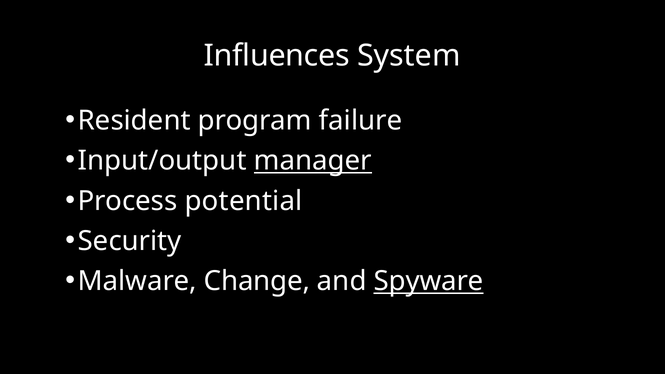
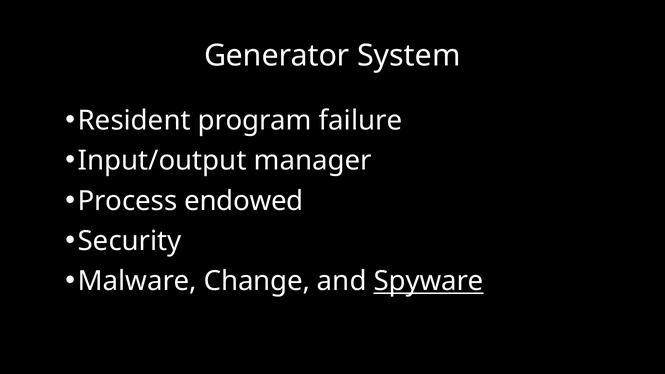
Influences: Influences -> Generator
manager underline: present -> none
potential: potential -> endowed
